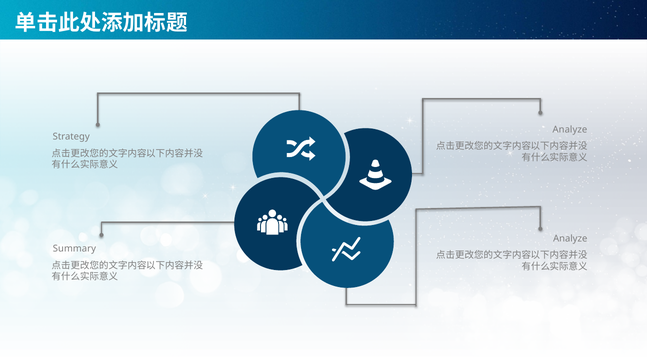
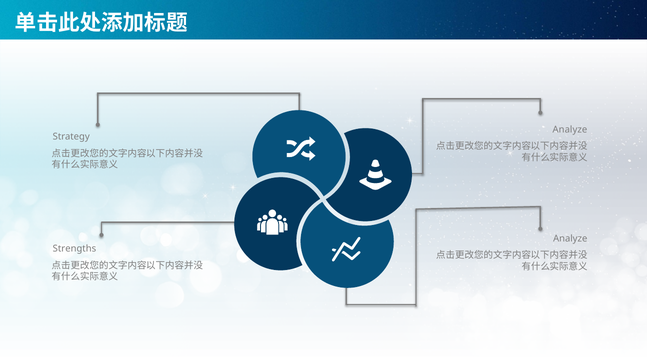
Summary: Summary -> Strengths
